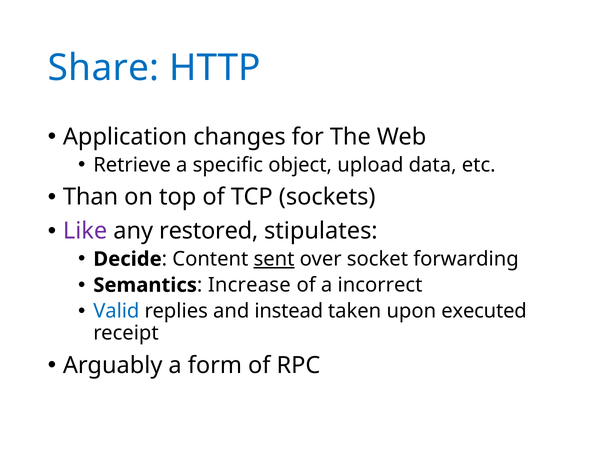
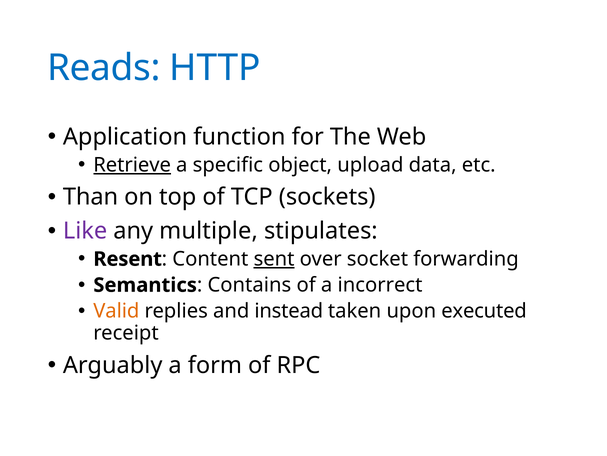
Share: Share -> Reads
changes: changes -> function
Retrieve underline: none -> present
restored: restored -> multiple
Decide: Decide -> Resent
Increase: Increase -> Contains
Valid colour: blue -> orange
